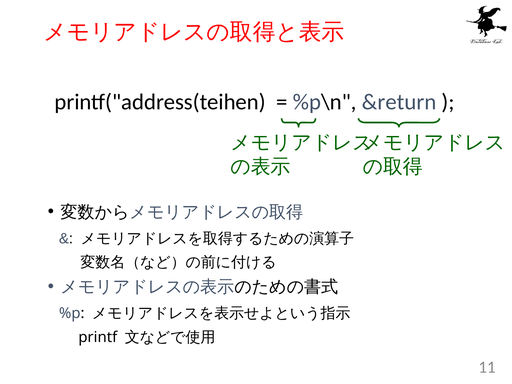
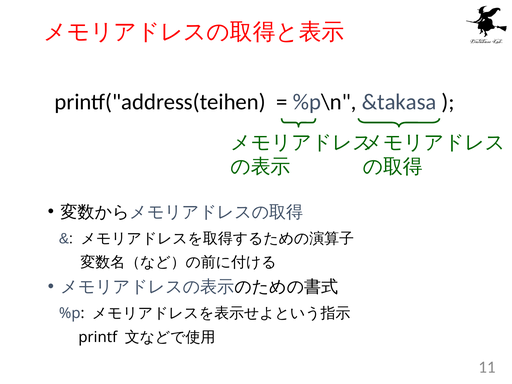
&return: &return -> &takasa
